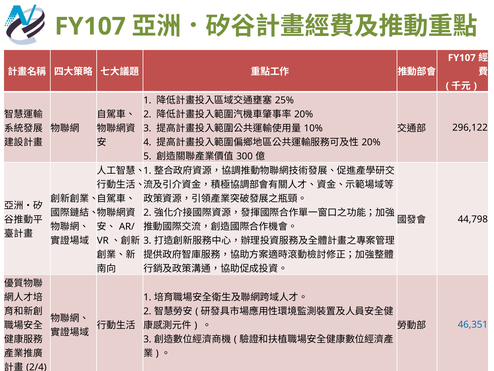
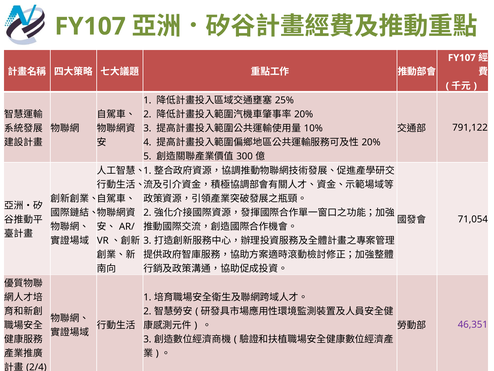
296,122: 296,122 -> 791,122
44,798: 44,798 -> 71,054
46,351 colour: blue -> purple
